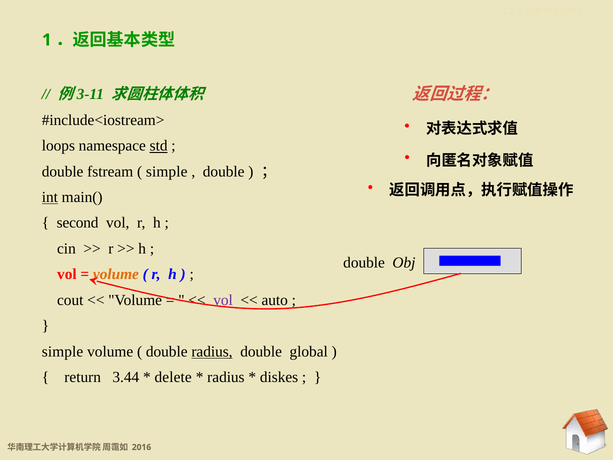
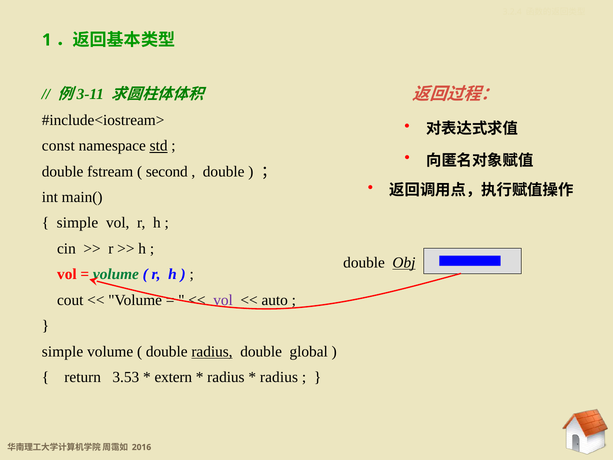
loops: loops -> const
simple at (167, 171): simple -> second
int underline: present -> none
second at (78, 223): second -> simple
Obj underline: none -> present
volume at (116, 274) colour: orange -> green
3.44: 3.44 -> 3.53
delete: delete -> extern
diskes at (279, 377): diskes -> radius
